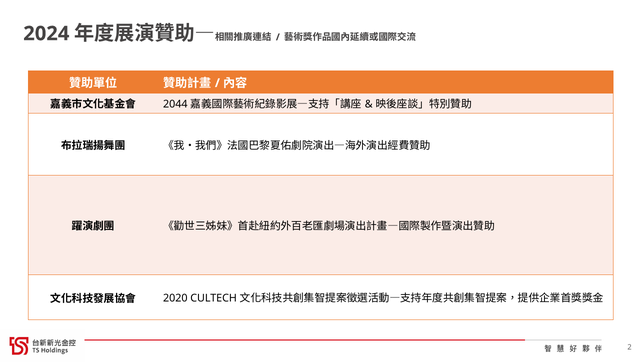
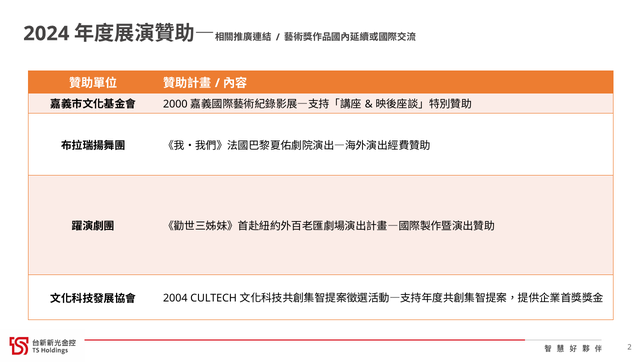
2044: 2044 -> 2000
2020: 2020 -> 2004
